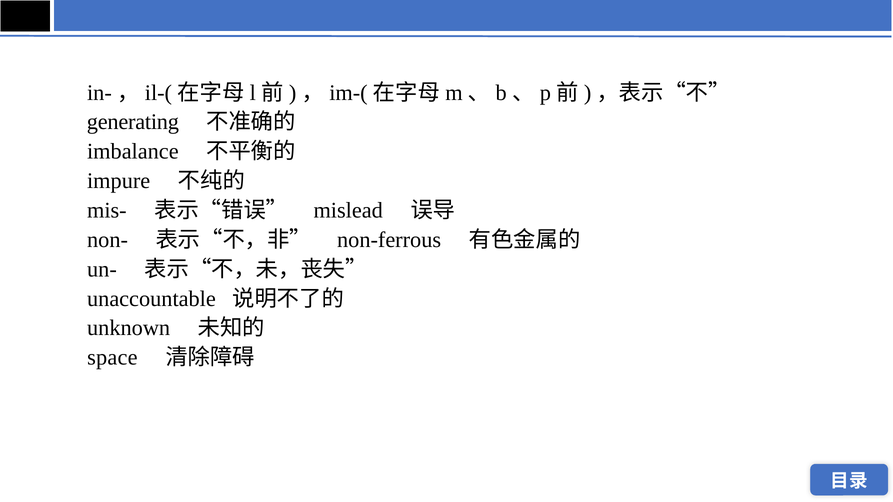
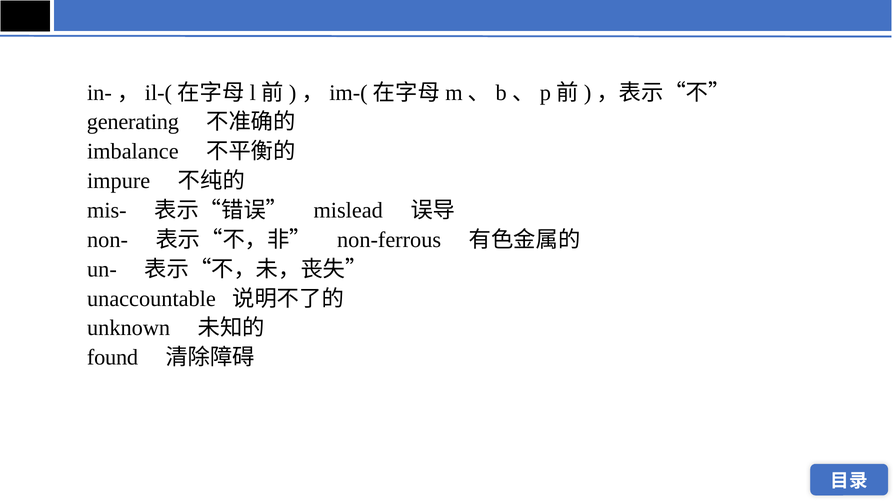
space: space -> found
